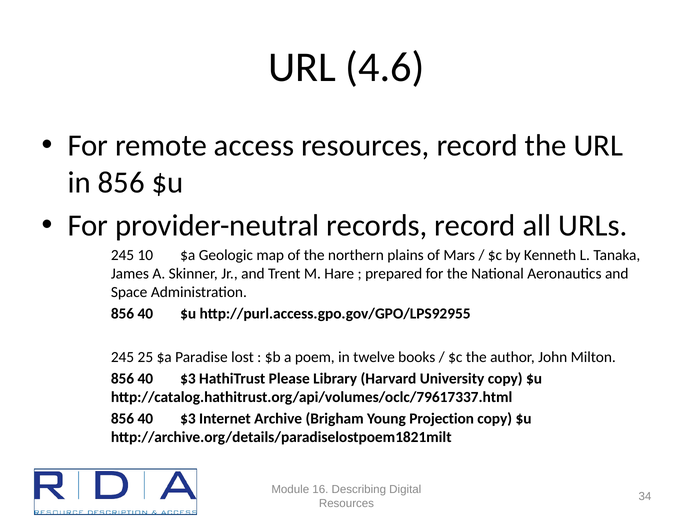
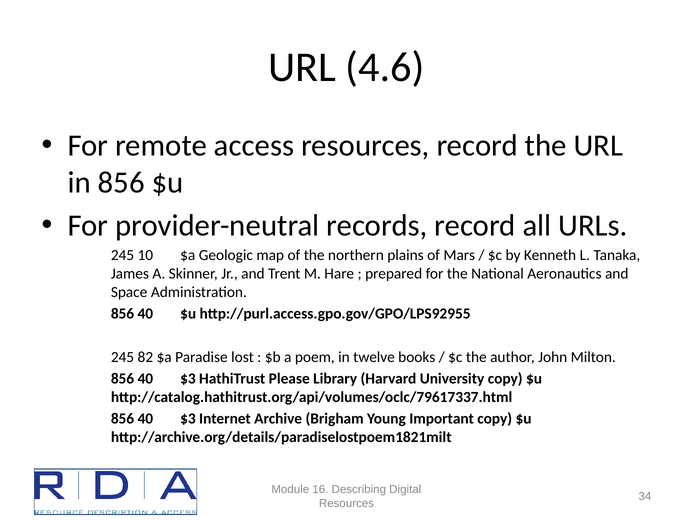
25: 25 -> 82
Projection: Projection -> Important
